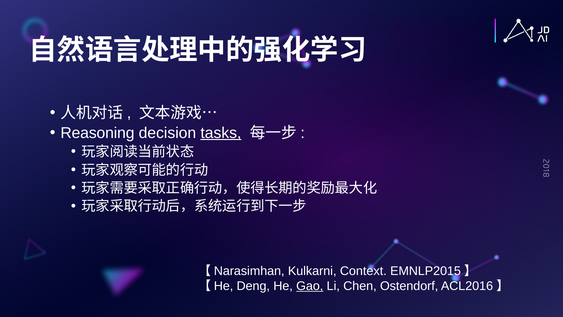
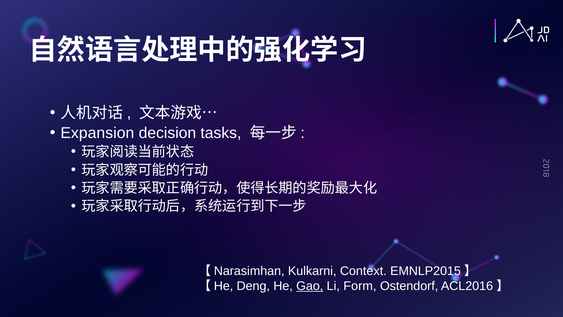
Reasoning: Reasoning -> Expansion
tasks underline: present -> none
Chen: Chen -> Form
